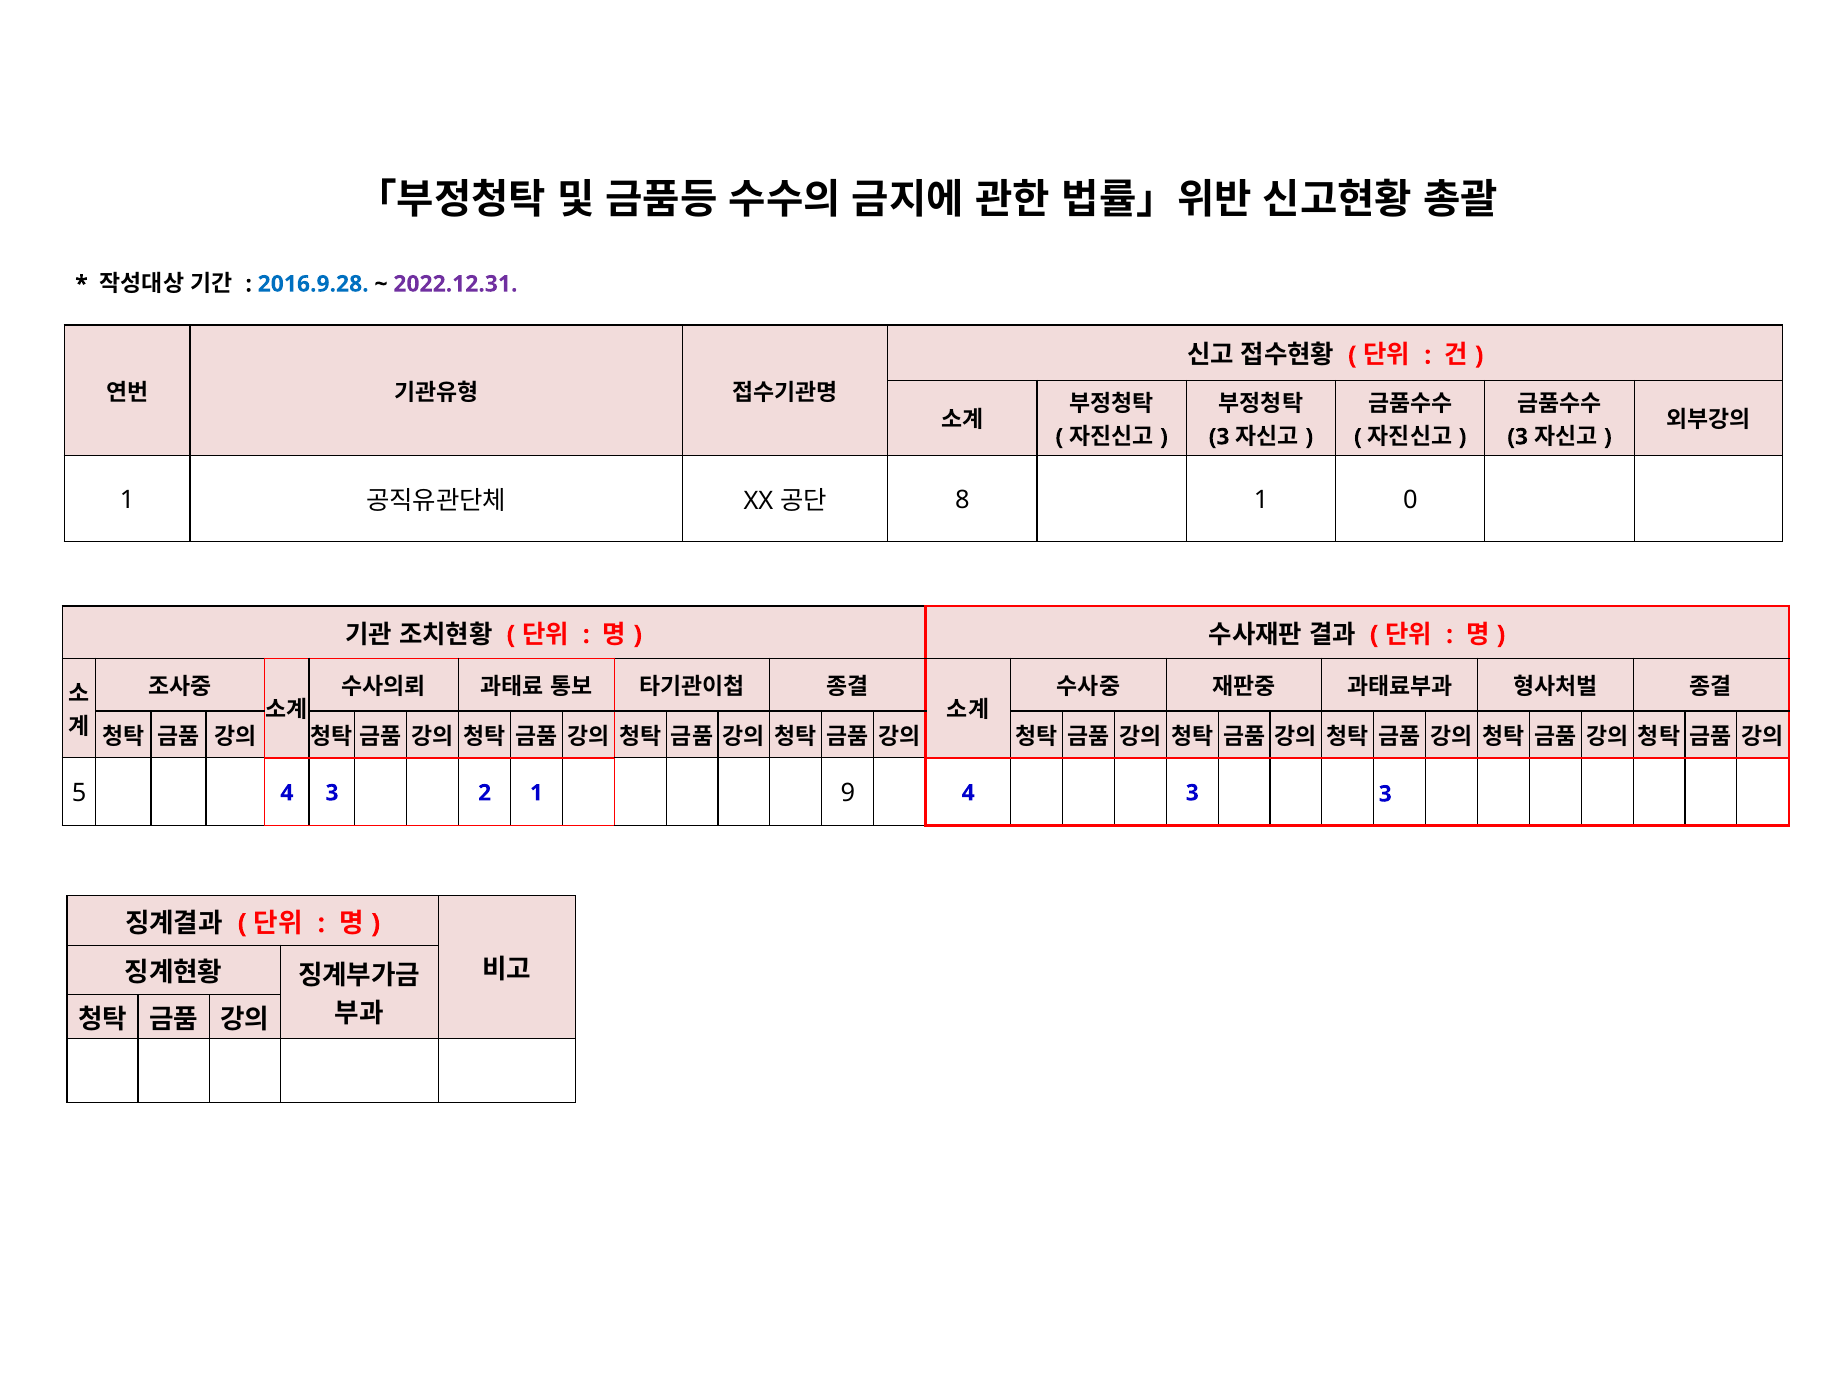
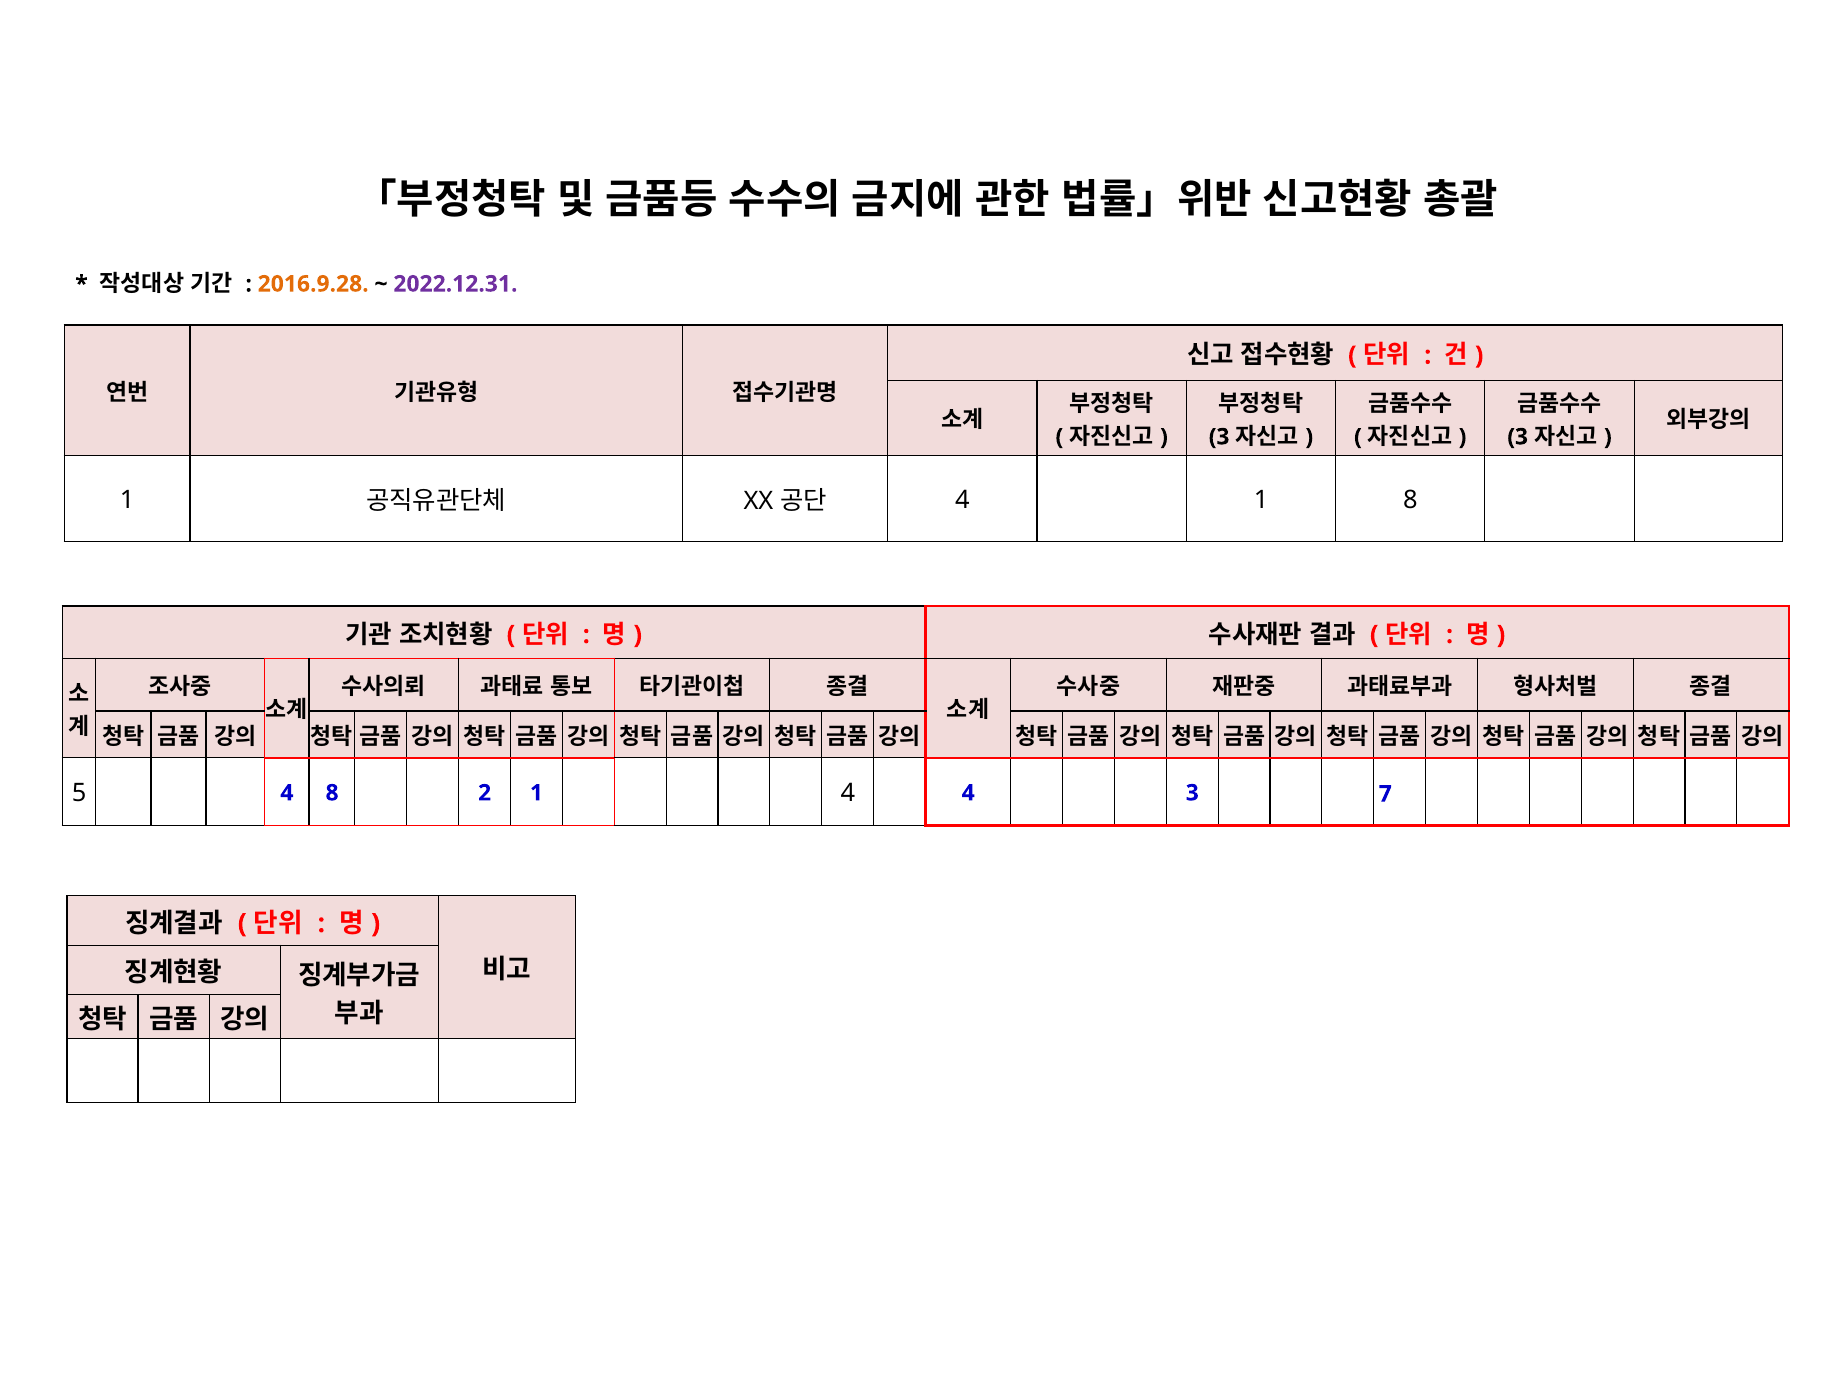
2016.9.28 colour: blue -> orange
8 at (962, 500): 8 -> 4
1 0: 0 -> 8
5 4 3: 3 -> 8
1 9: 9 -> 4
3 3: 3 -> 7
